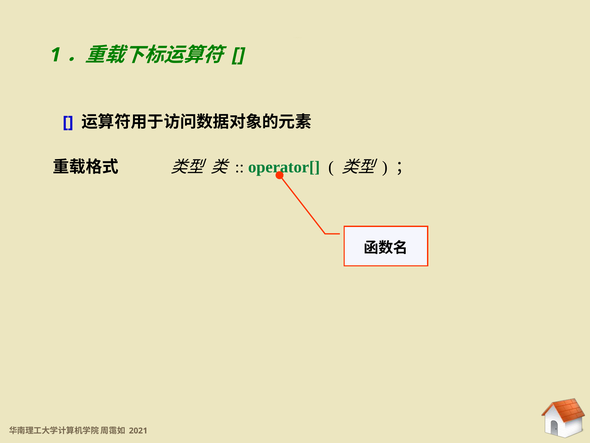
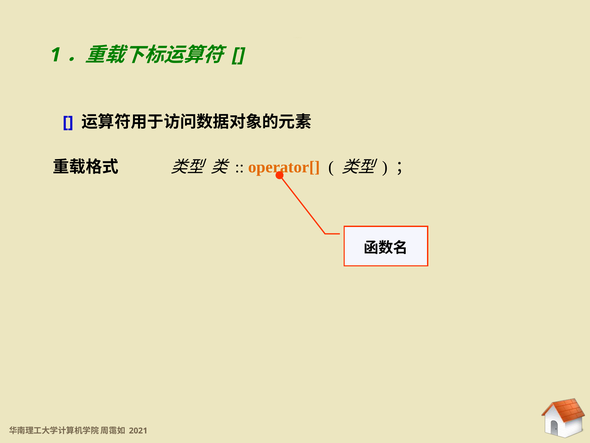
operator[ colour: green -> orange
